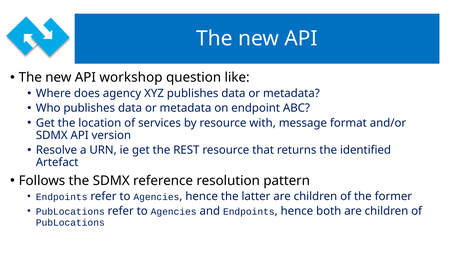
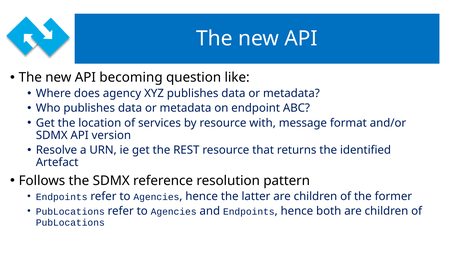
workshop: workshop -> becoming
